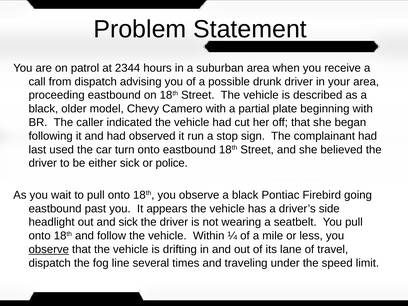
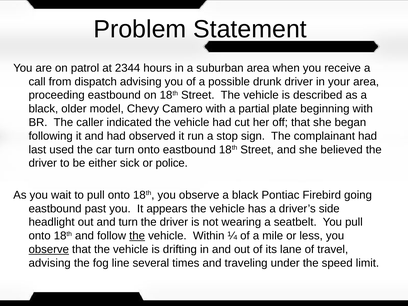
and sick: sick -> turn
the at (137, 236) underline: none -> present
dispatch at (50, 263): dispatch -> advising
